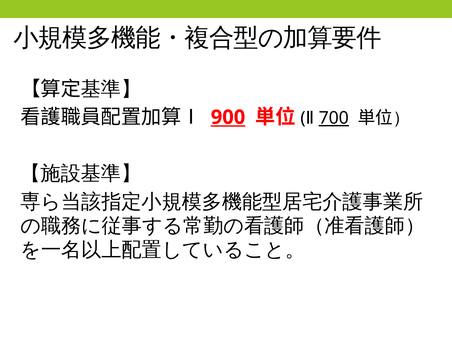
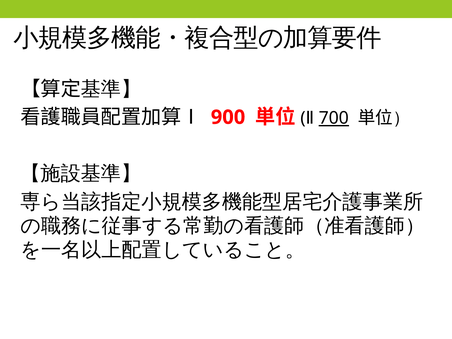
900 underline: present -> none
